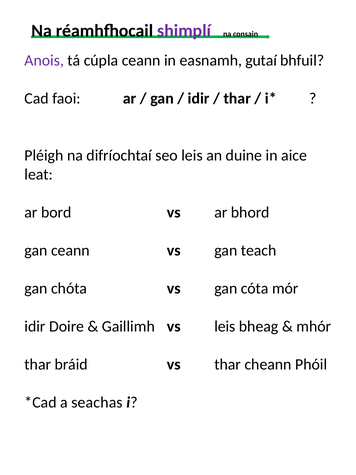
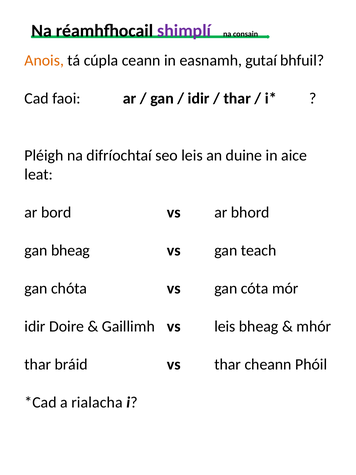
Anois colour: purple -> orange
gan ceann: ceann -> bheag
seachas: seachas -> rialacha
